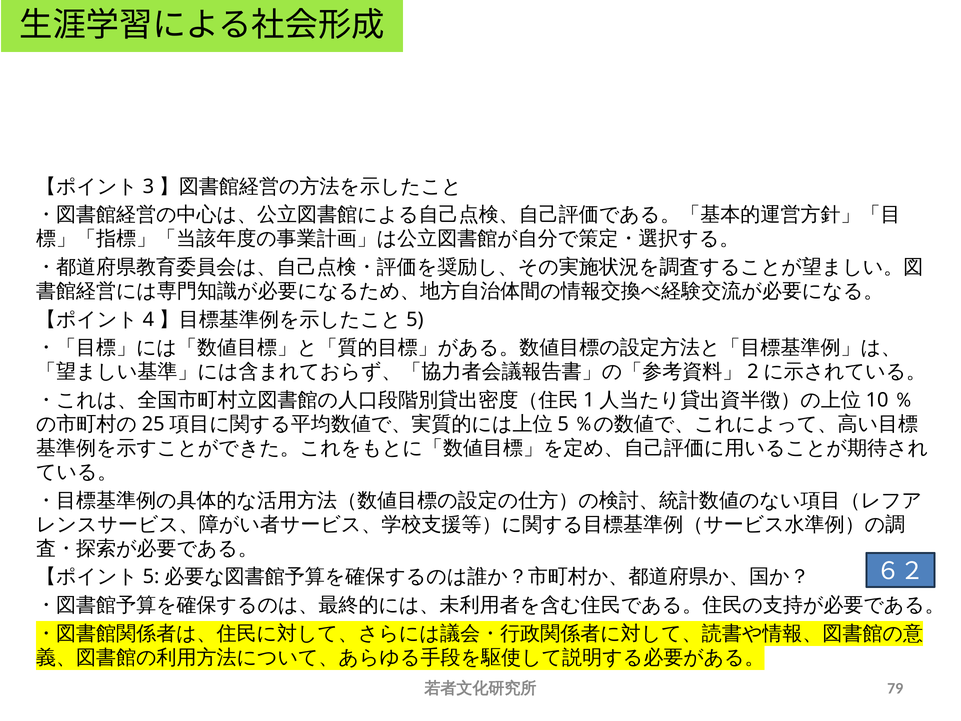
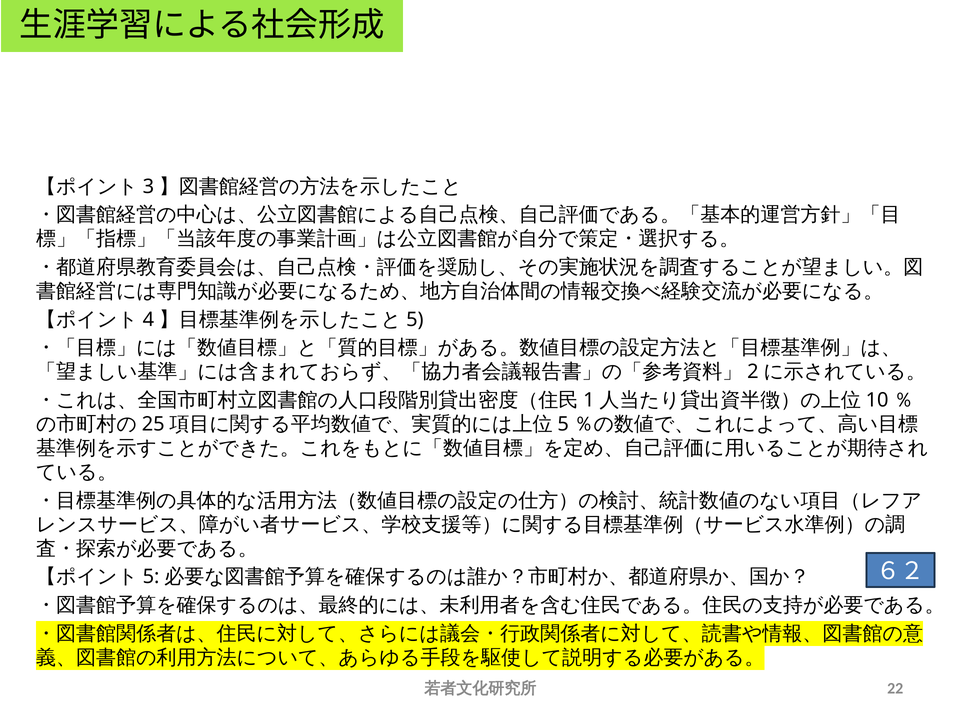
79: 79 -> 22
